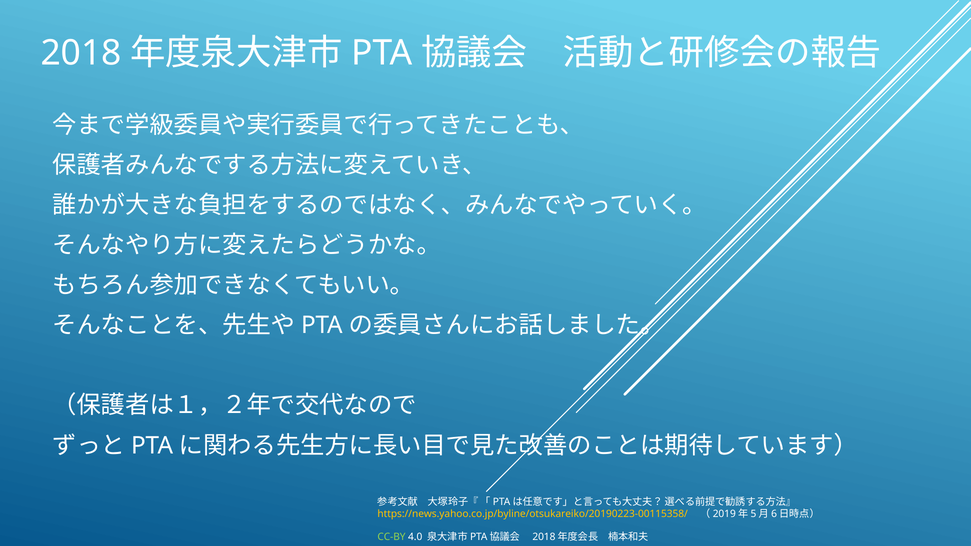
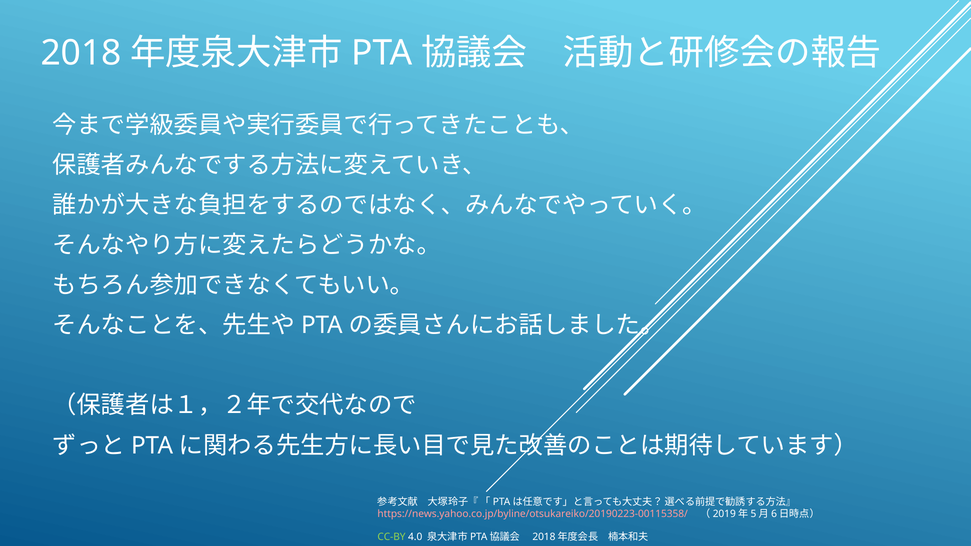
https://news.yahoo.co.jp/byline/otsukareiko/20190223-00115358/ colour: yellow -> pink
